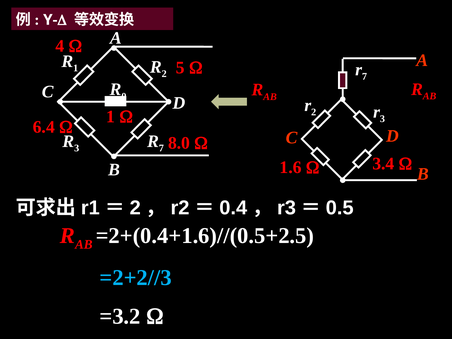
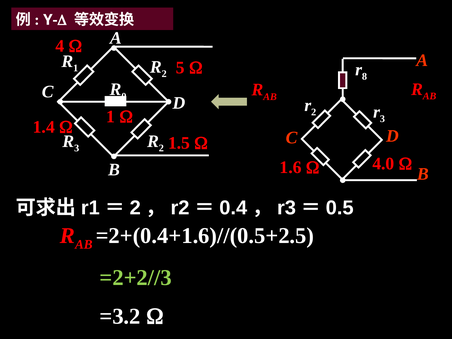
7 at (365, 76): 7 -> 8
6.4: 6.4 -> 1.4
7 at (161, 148): 7 -> 2
8.0: 8.0 -> 1.5
3.4: 3.4 -> 4.0
=2+2//3 colour: light blue -> light green
